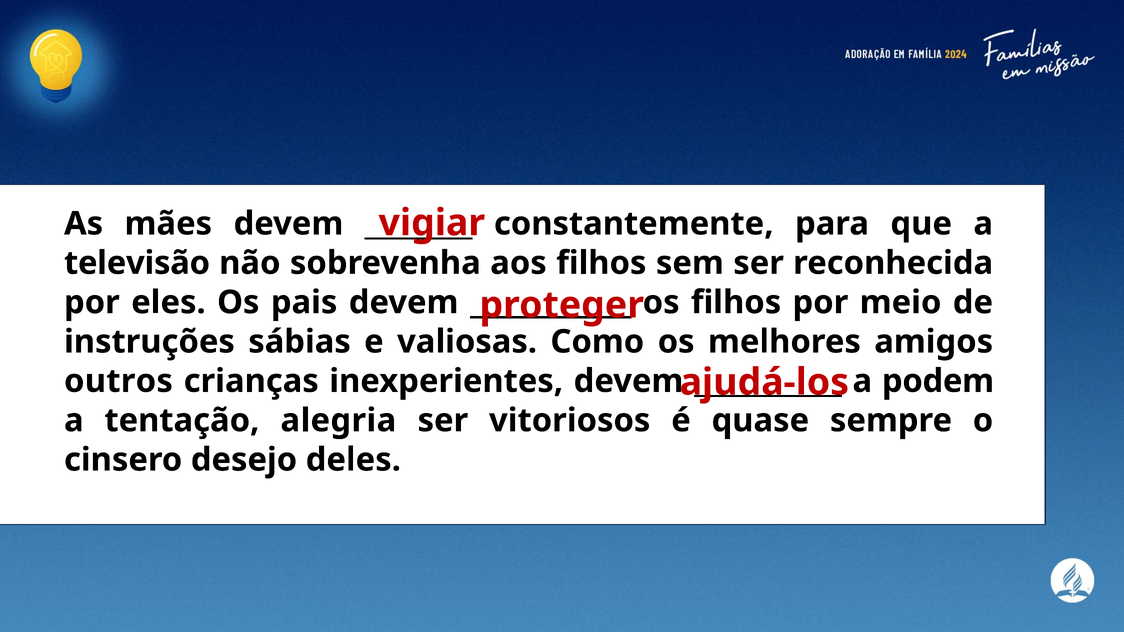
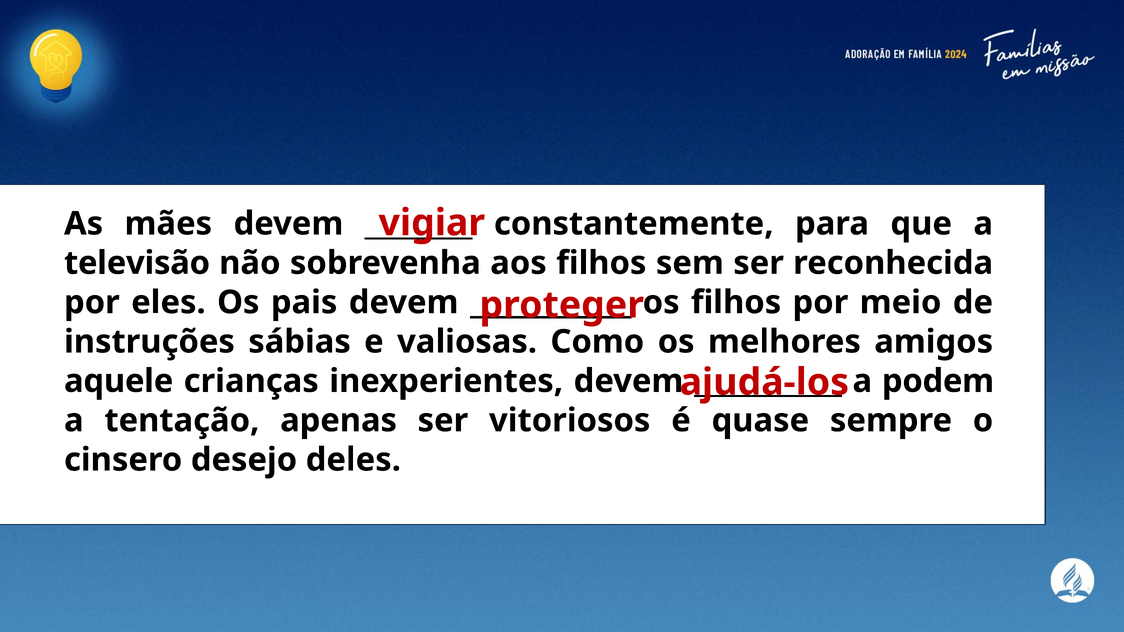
outros: outros -> aquele
alegria: alegria -> apenas
